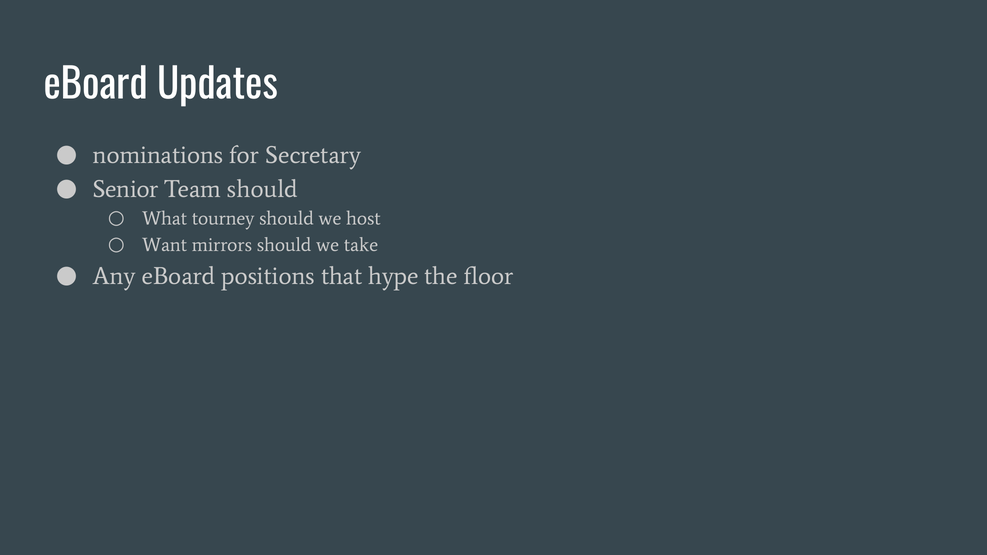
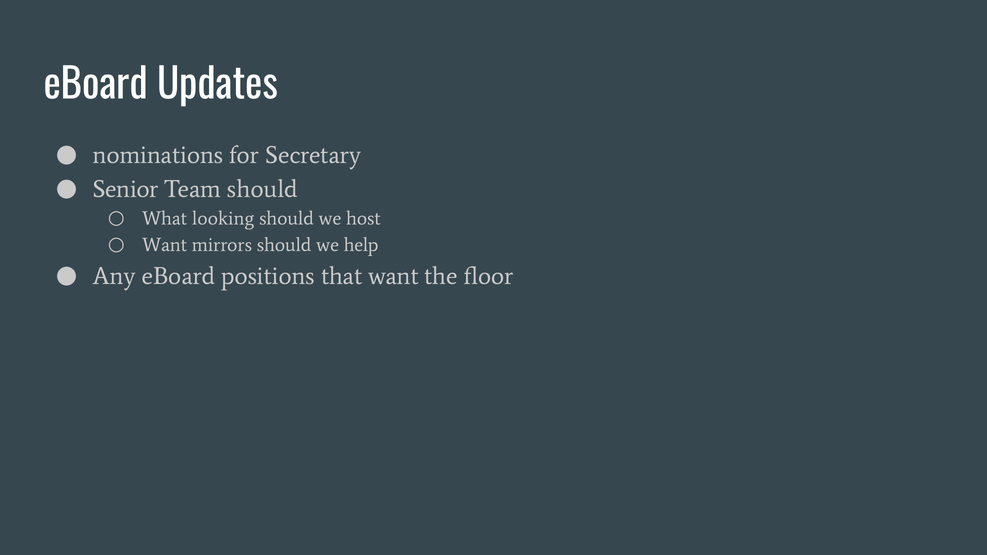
tourney: tourney -> looking
take: take -> help
that hype: hype -> want
